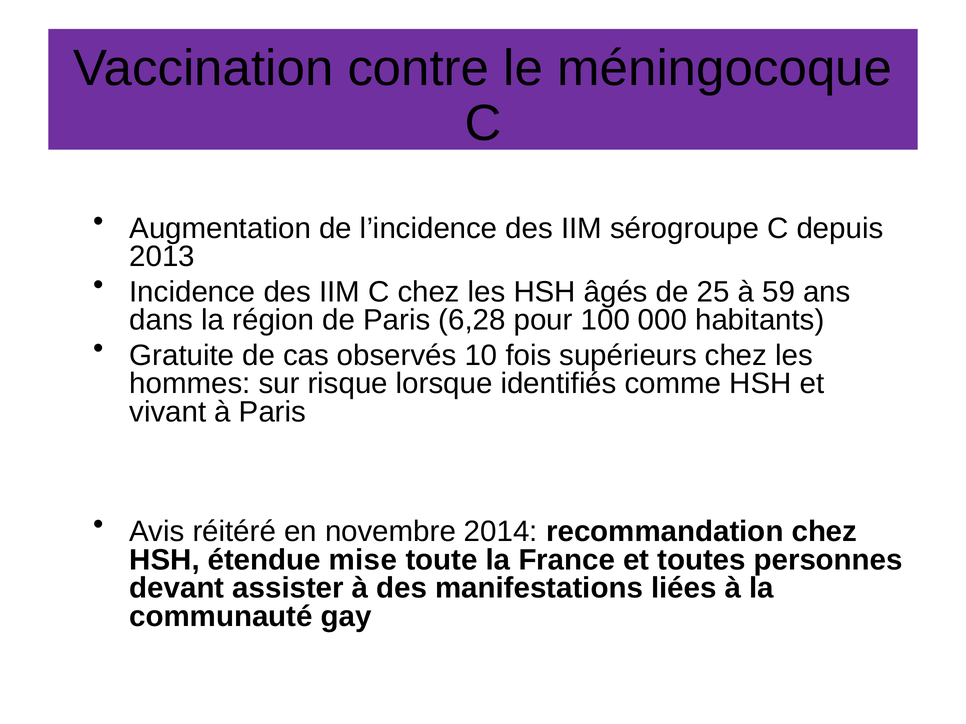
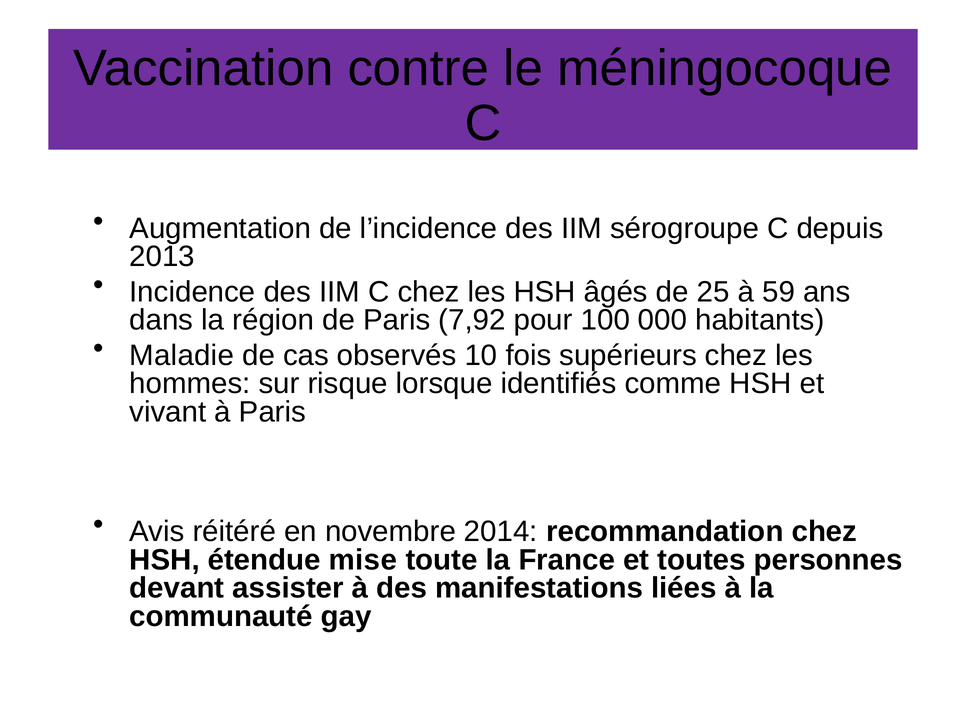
6,28: 6,28 -> 7,92
Gratuite: Gratuite -> Maladie
